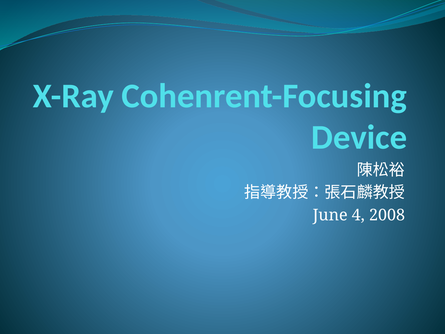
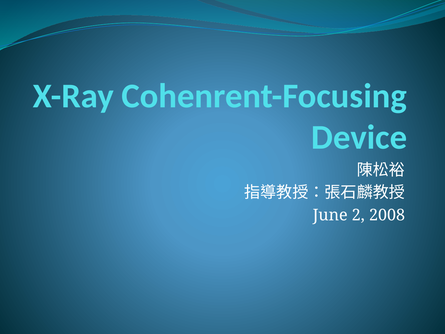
4: 4 -> 2
